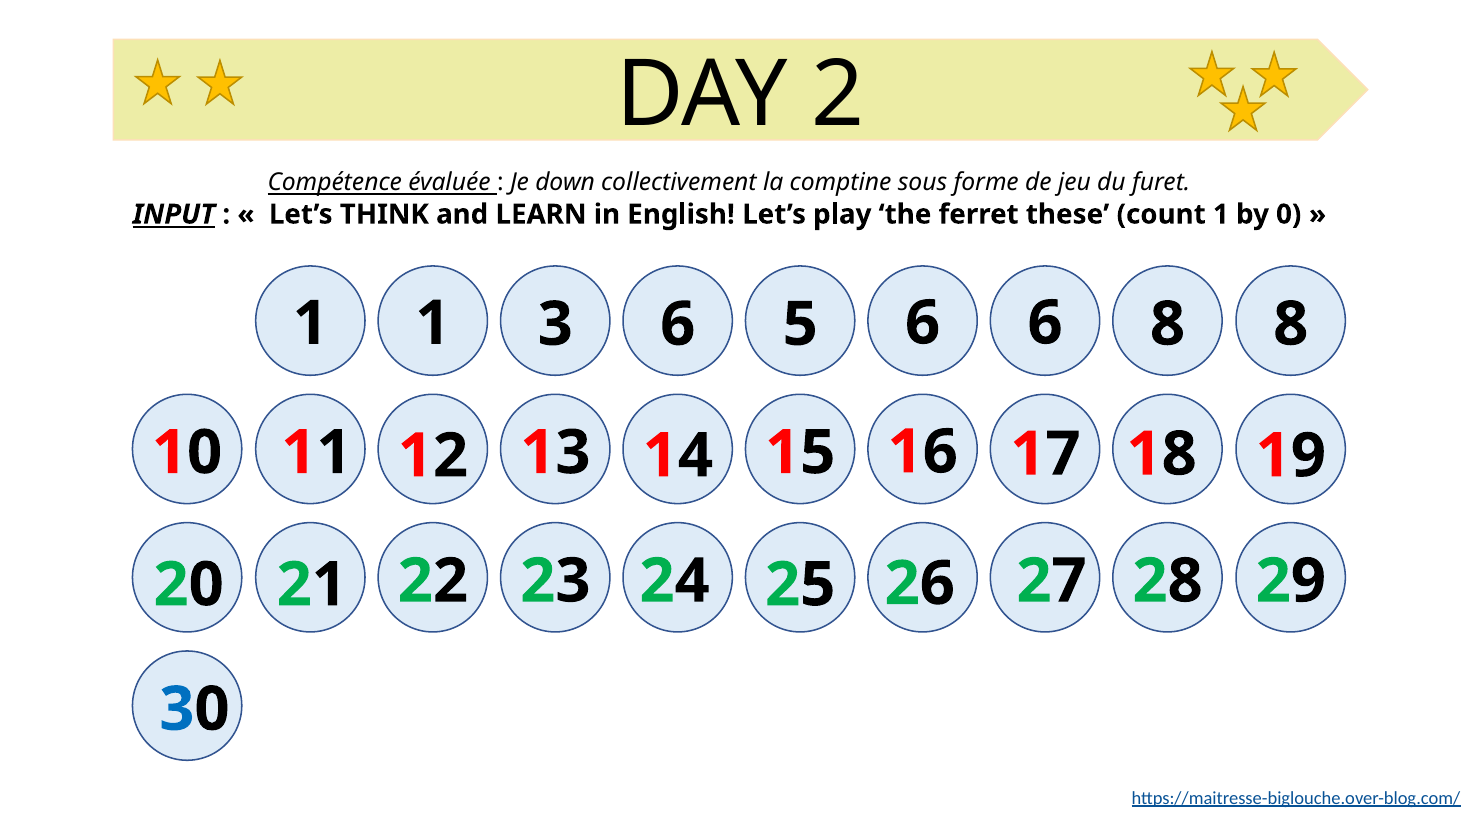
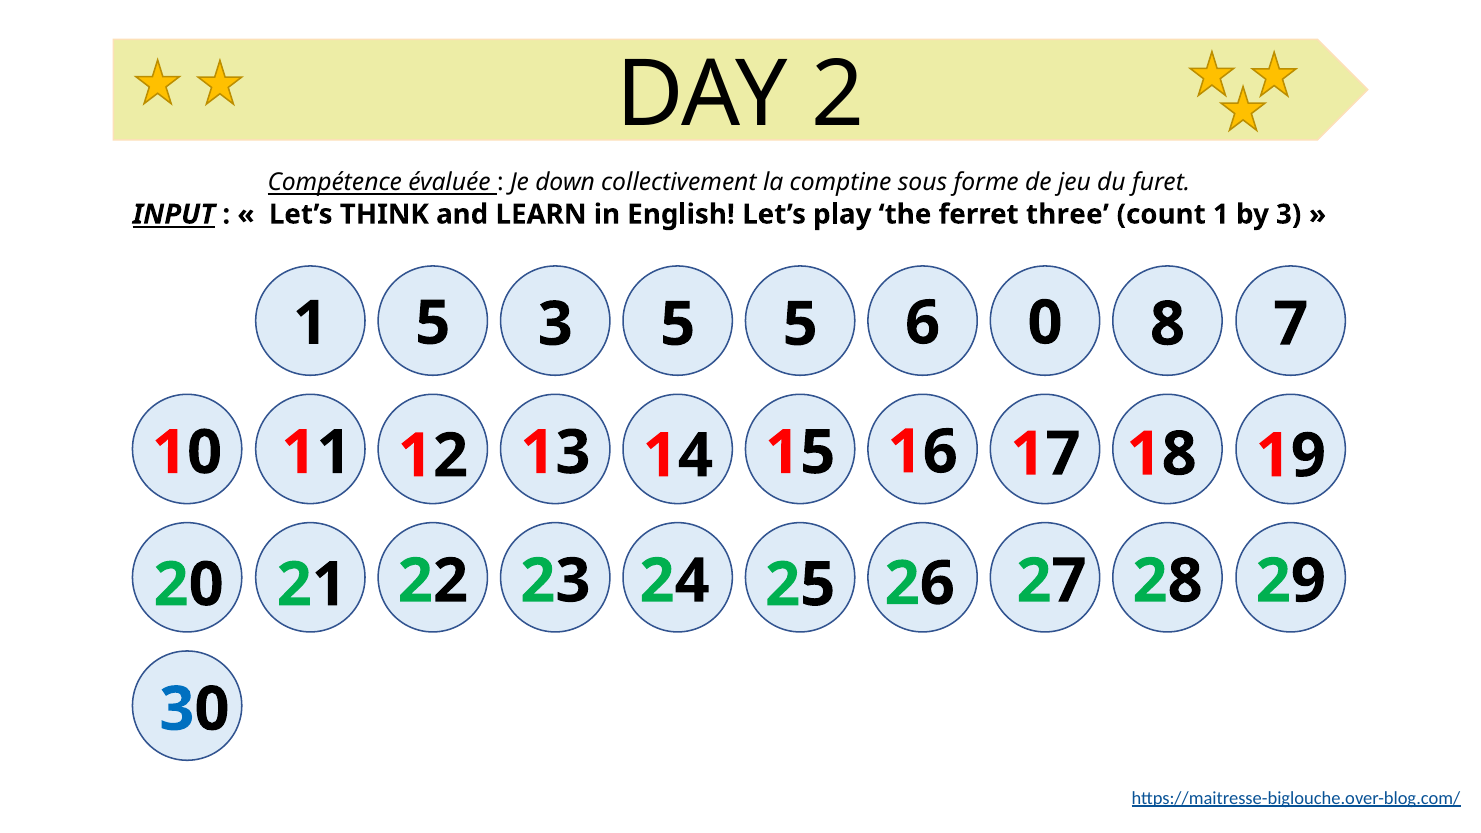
these: these -> three
by 0: 0 -> 3
1 1: 1 -> 5
3 6: 6 -> 5
6 6: 6 -> 0
8 8: 8 -> 7
